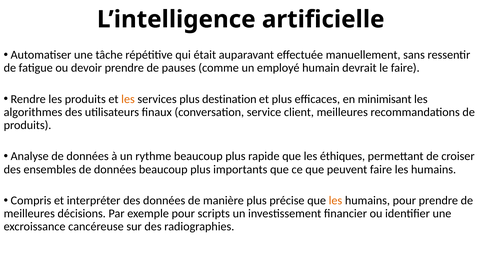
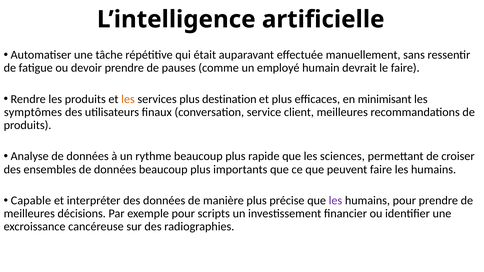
algorithmes: algorithmes -> symptômes
éthiques: éthiques -> sciences
Compris: Compris -> Capable
les at (335, 201) colour: orange -> purple
